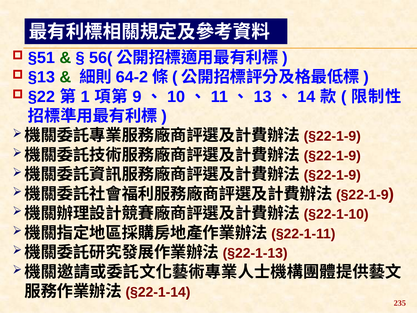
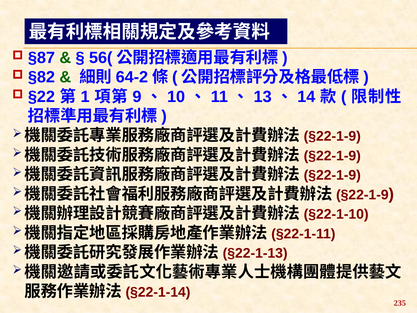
§51: §51 -> §87
§13: §13 -> §82
